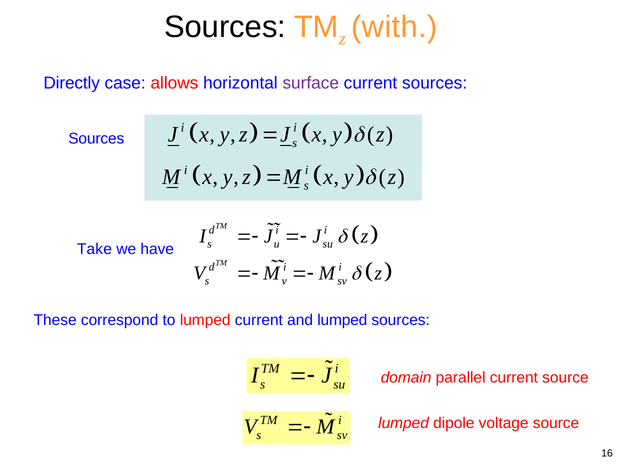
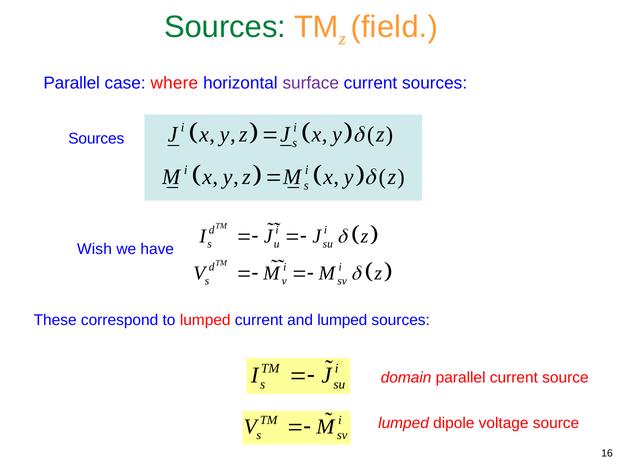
Sources at (225, 27) colour: black -> green
with: with -> field
Directly at (72, 83): Directly -> Parallel
allows: allows -> where
Take: Take -> Wish
